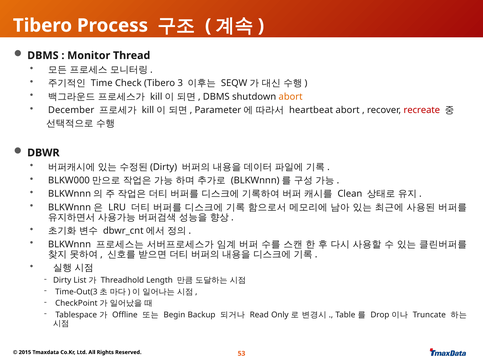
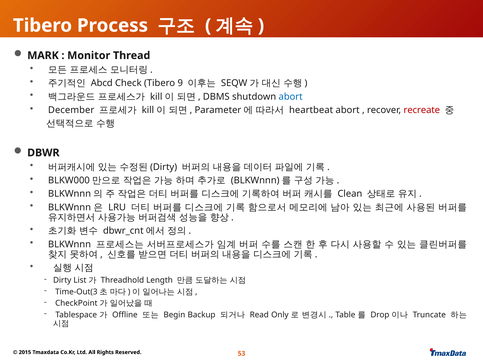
DBMS at (43, 56): DBMS -> MARK
Time: Time -> Abcd
3: 3 -> 9
abort at (291, 97) colour: orange -> blue
